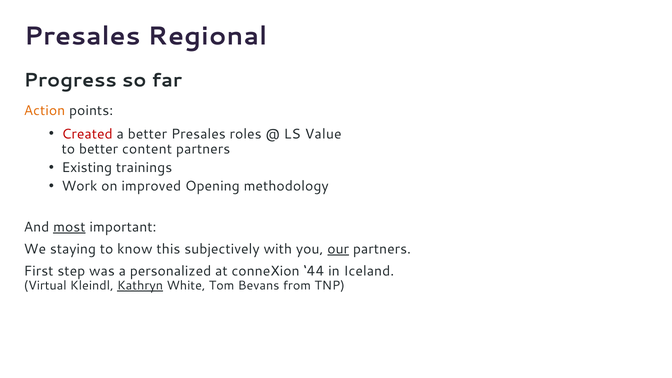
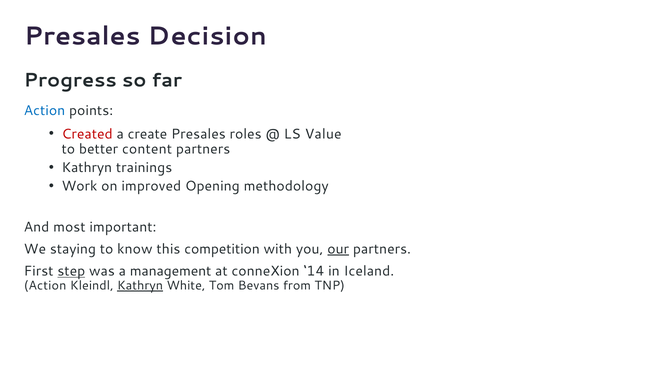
Regional: Regional -> Decision
Action at (44, 111) colour: orange -> blue
a better: better -> create
Existing at (87, 168): Existing -> Kathryn
most underline: present -> none
subjectively: subjectively -> competition
step underline: none -> present
personalized: personalized -> management
44: 44 -> 14
Virtual at (45, 286): Virtual -> Action
